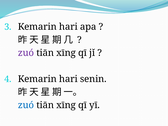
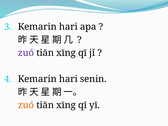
zuó at (26, 105) colour: blue -> orange
